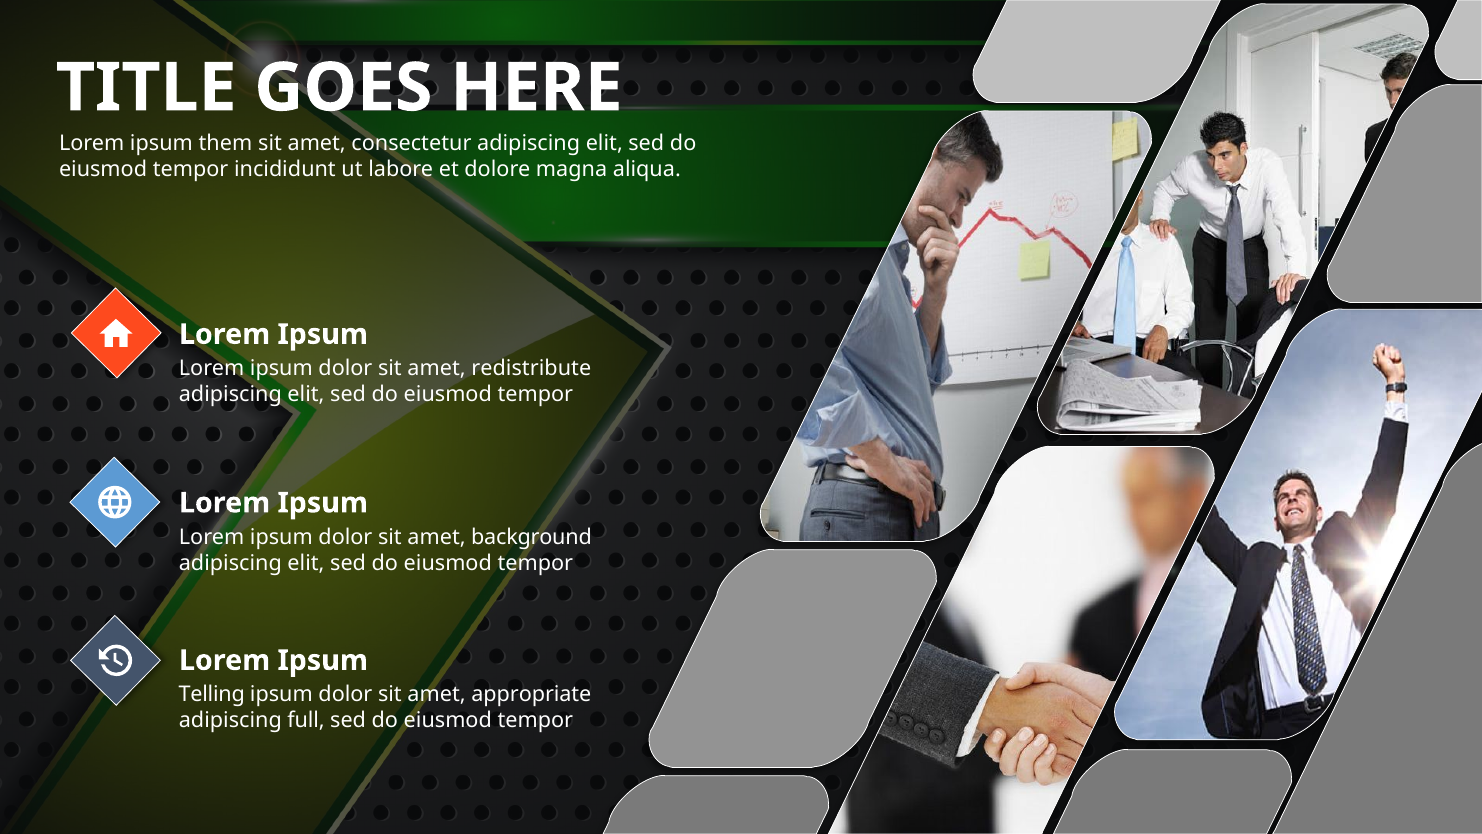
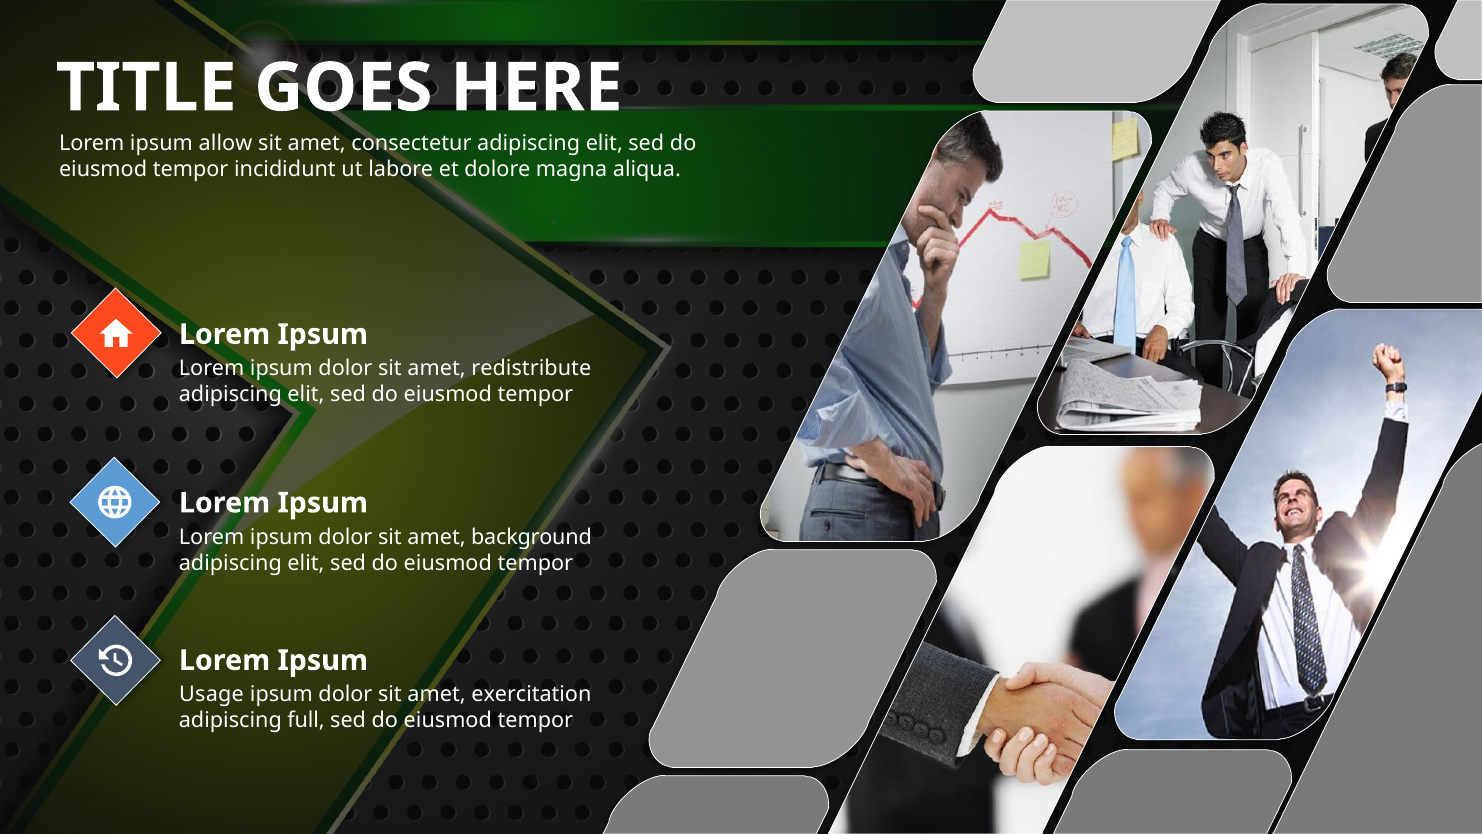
them: them -> allow
Telling: Telling -> Usage
appropriate: appropriate -> exercitation
